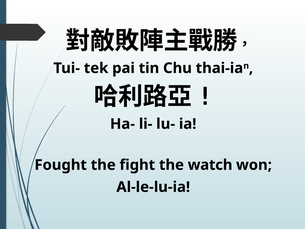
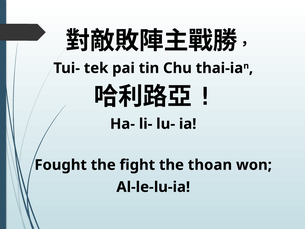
watch: watch -> thoan
